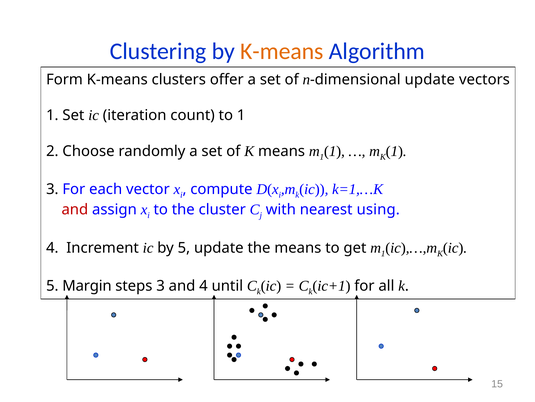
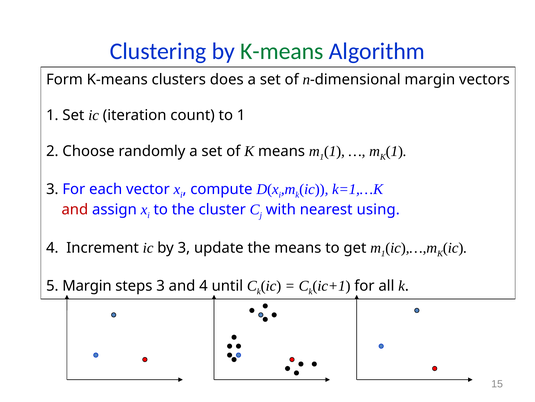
K-means at (282, 51) colour: orange -> green
offer: offer -> does
update at (430, 79): update -> margin
by 5: 5 -> 3
